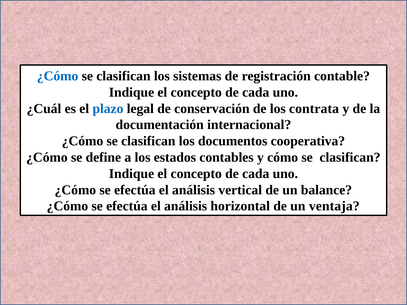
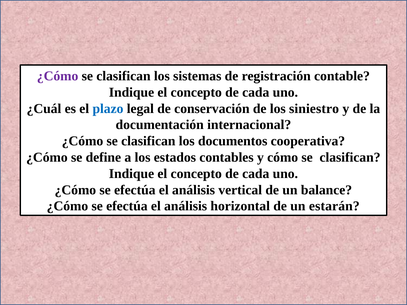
¿Cómo at (58, 76) colour: blue -> purple
contrata: contrata -> siniestro
ventaja: ventaja -> estarán
